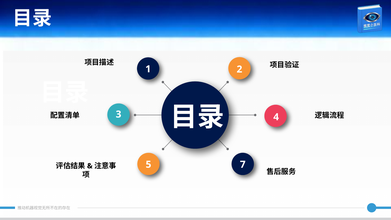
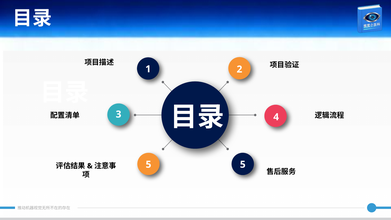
5 7: 7 -> 5
